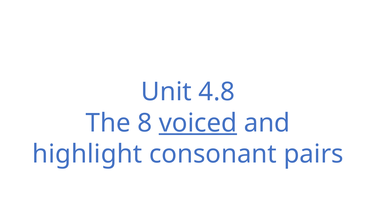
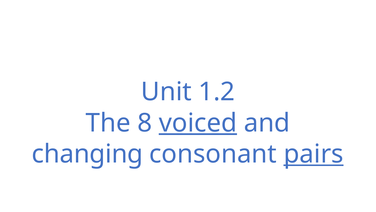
4.8: 4.8 -> 1.2
highlight: highlight -> changing
pairs underline: none -> present
